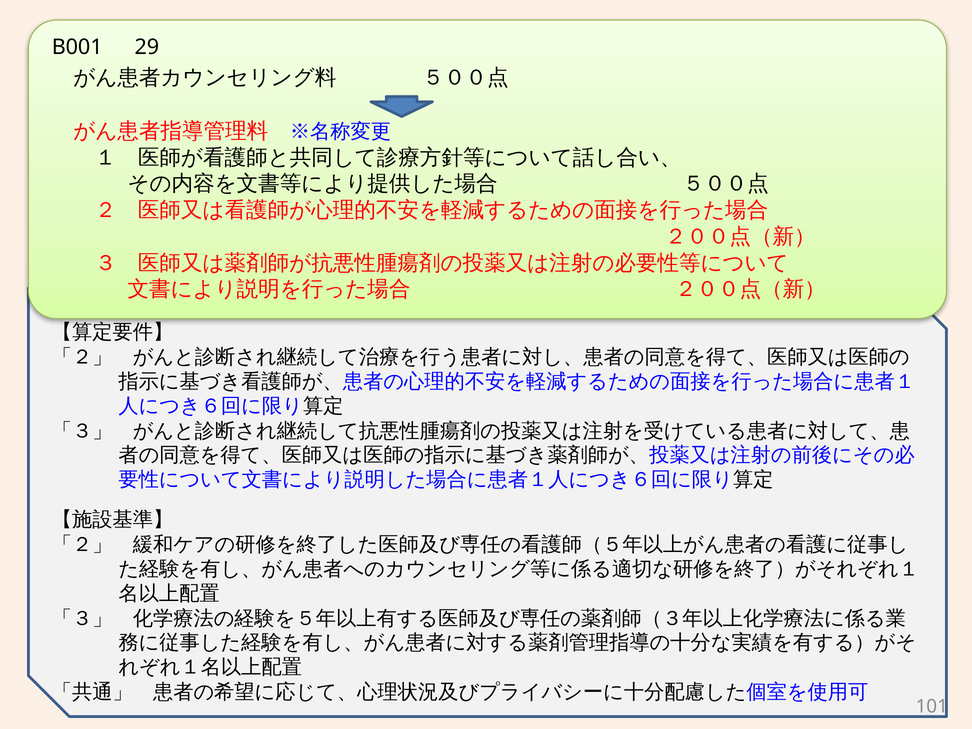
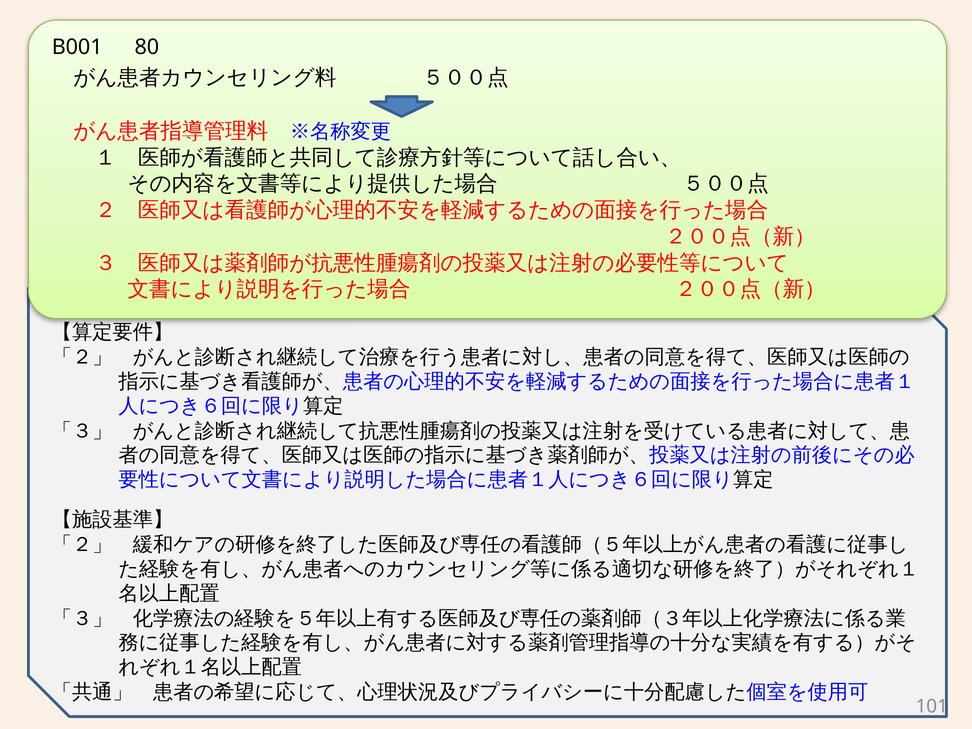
29: 29 -> 80
